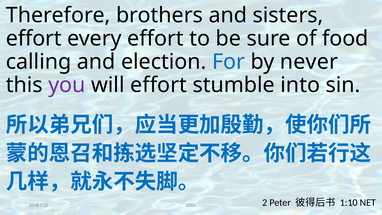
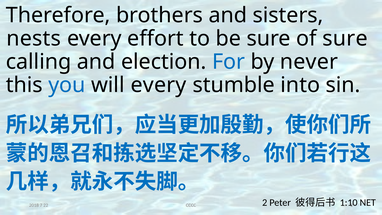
effort at (34, 39): effort -> nests
of food: food -> sure
you colour: purple -> blue
will effort: effort -> every
